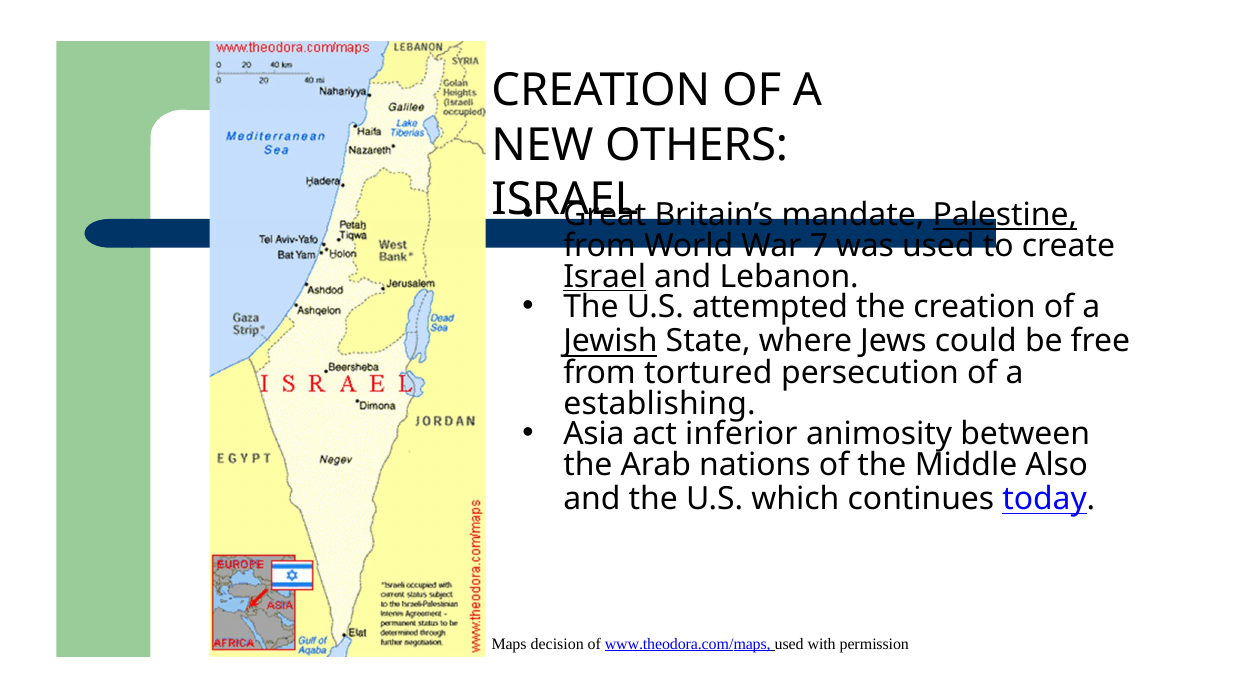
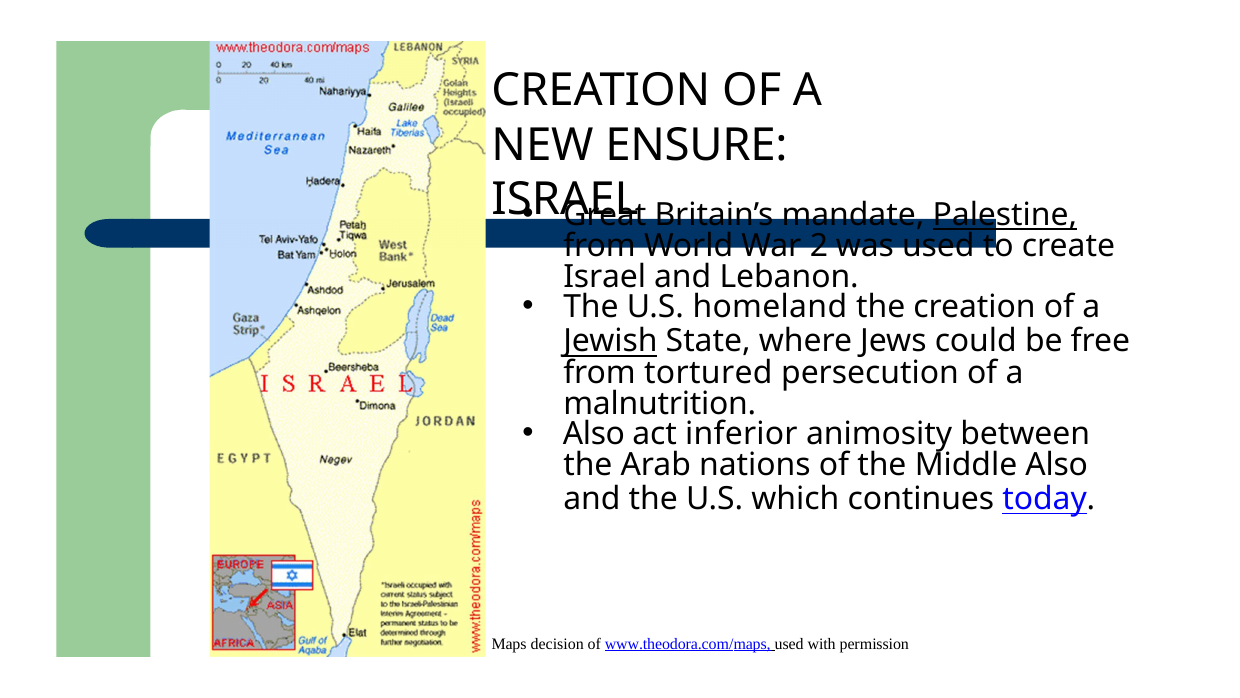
OTHERS: OTHERS -> ENSURE
7: 7 -> 2
Israel at (605, 277) underline: present -> none
attempted: attempted -> homeland
establishing: establishing -> malnutrition
Asia at (594, 434): Asia -> Also
